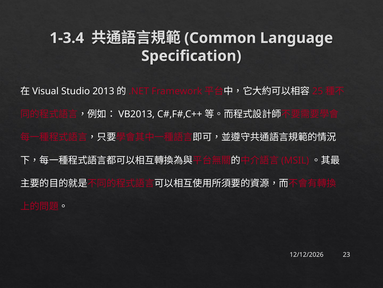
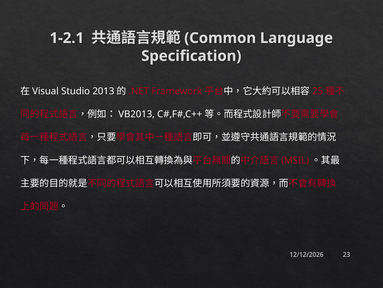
1-3.4: 1-3.4 -> 1-2.1
